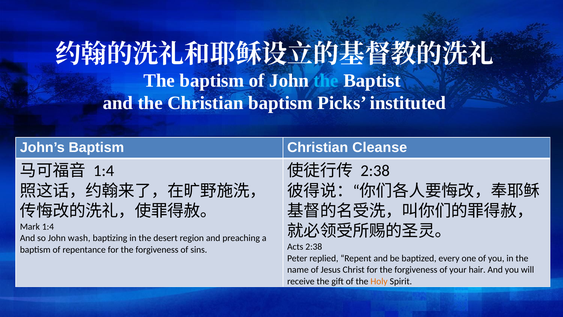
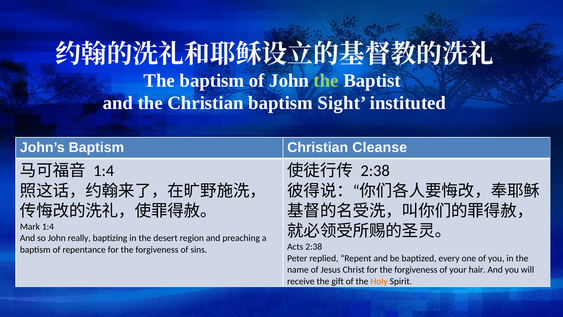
the at (326, 80) colour: light blue -> light green
Picks: Picks -> Sight
wash: wash -> really
